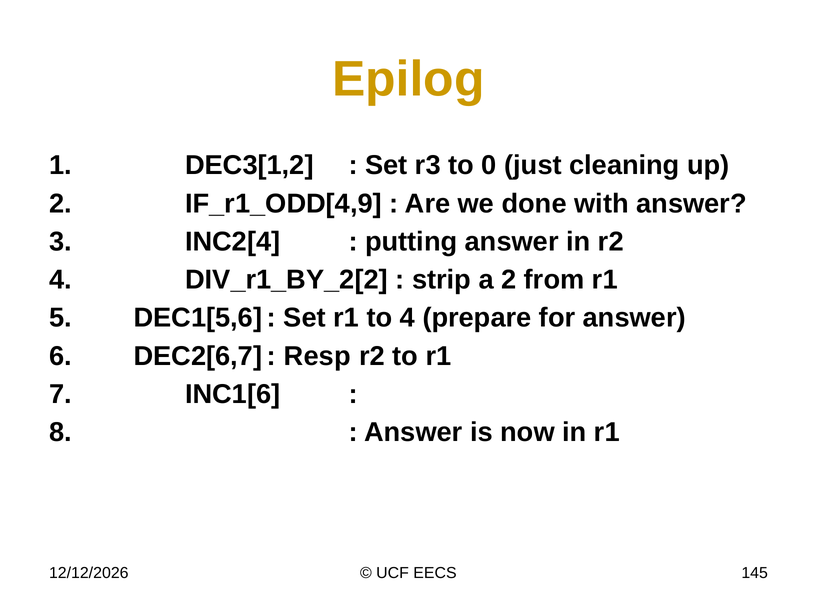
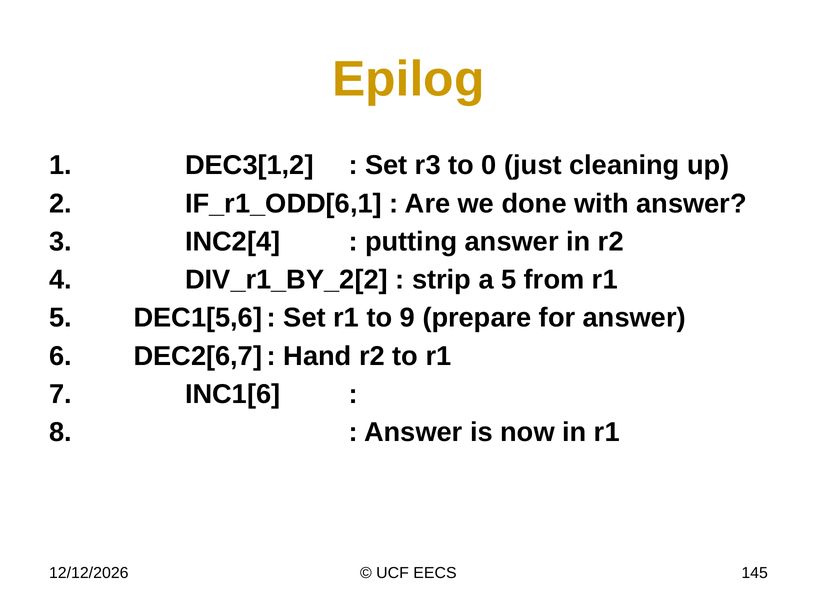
IF_r1_ODD[4,9: IF_r1_ODD[4,9 -> IF_r1_ODD[6,1
a 2: 2 -> 5
to 4: 4 -> 9
Resp: Resp -> Hand
